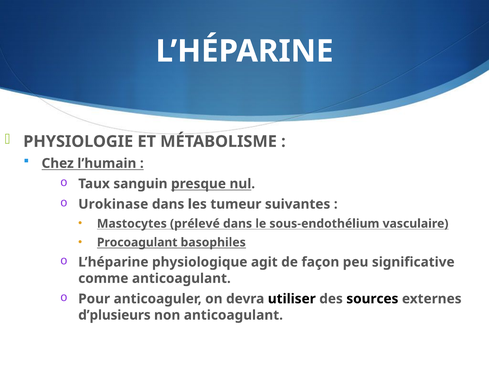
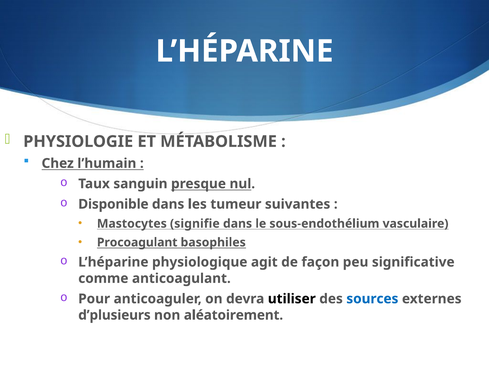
Urokinase: Urokinase -> Disponible
prélevé: prélevé -> signifie
sources colour: black -> blue
non anticoagulant: anticoagulant -> aléatoirement
